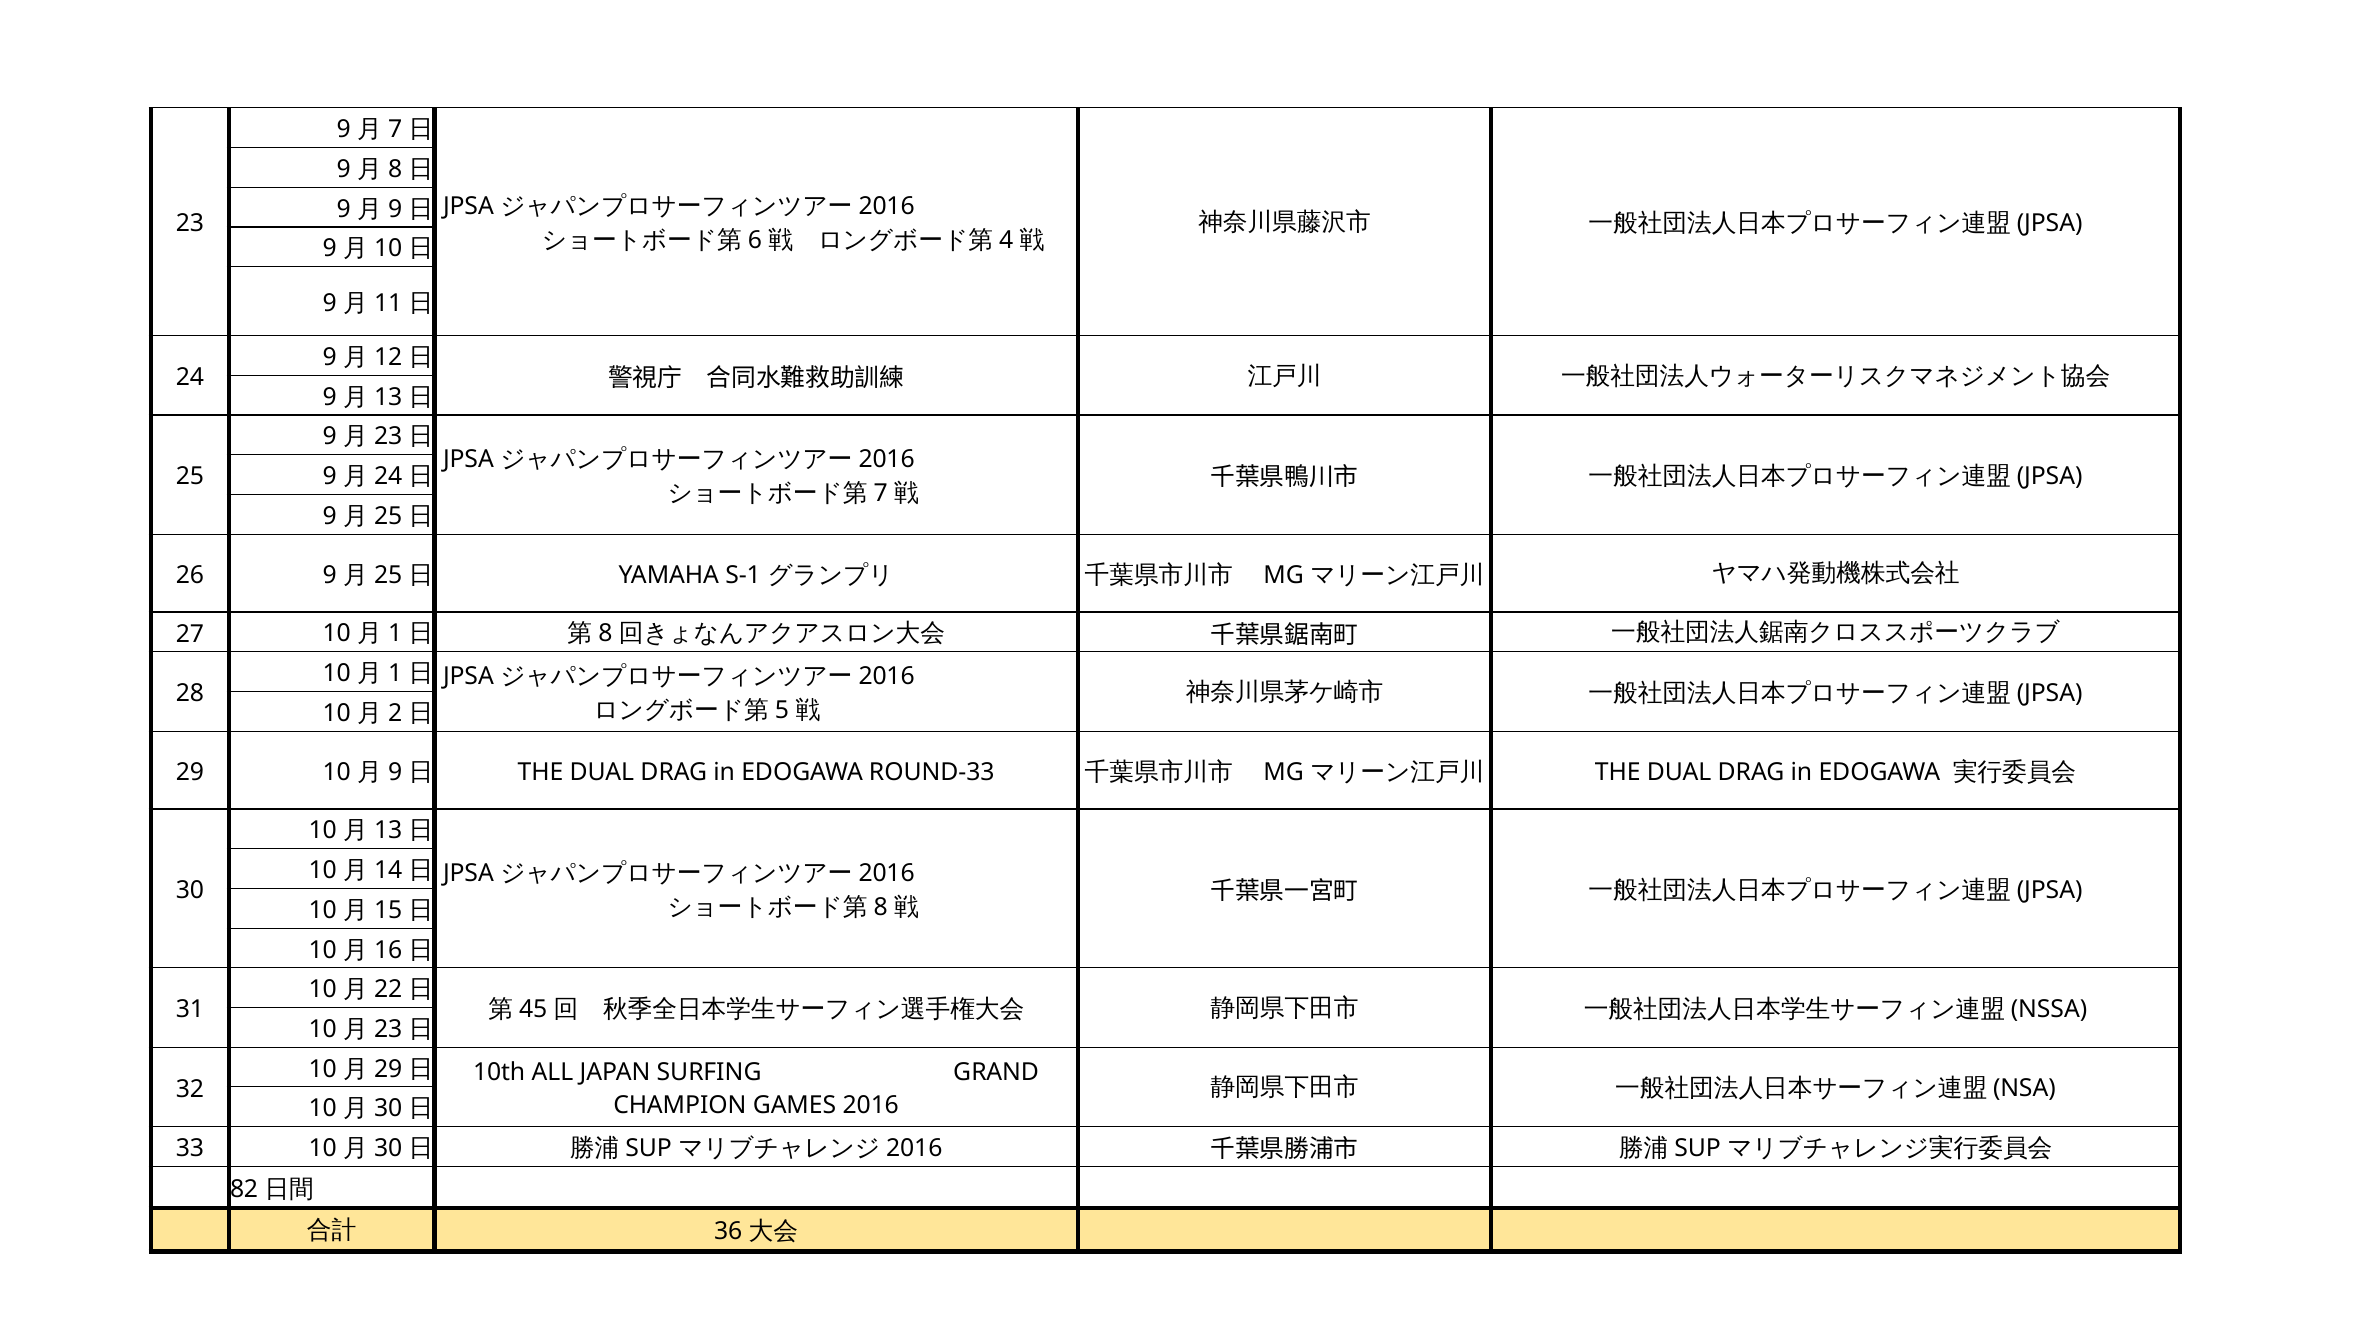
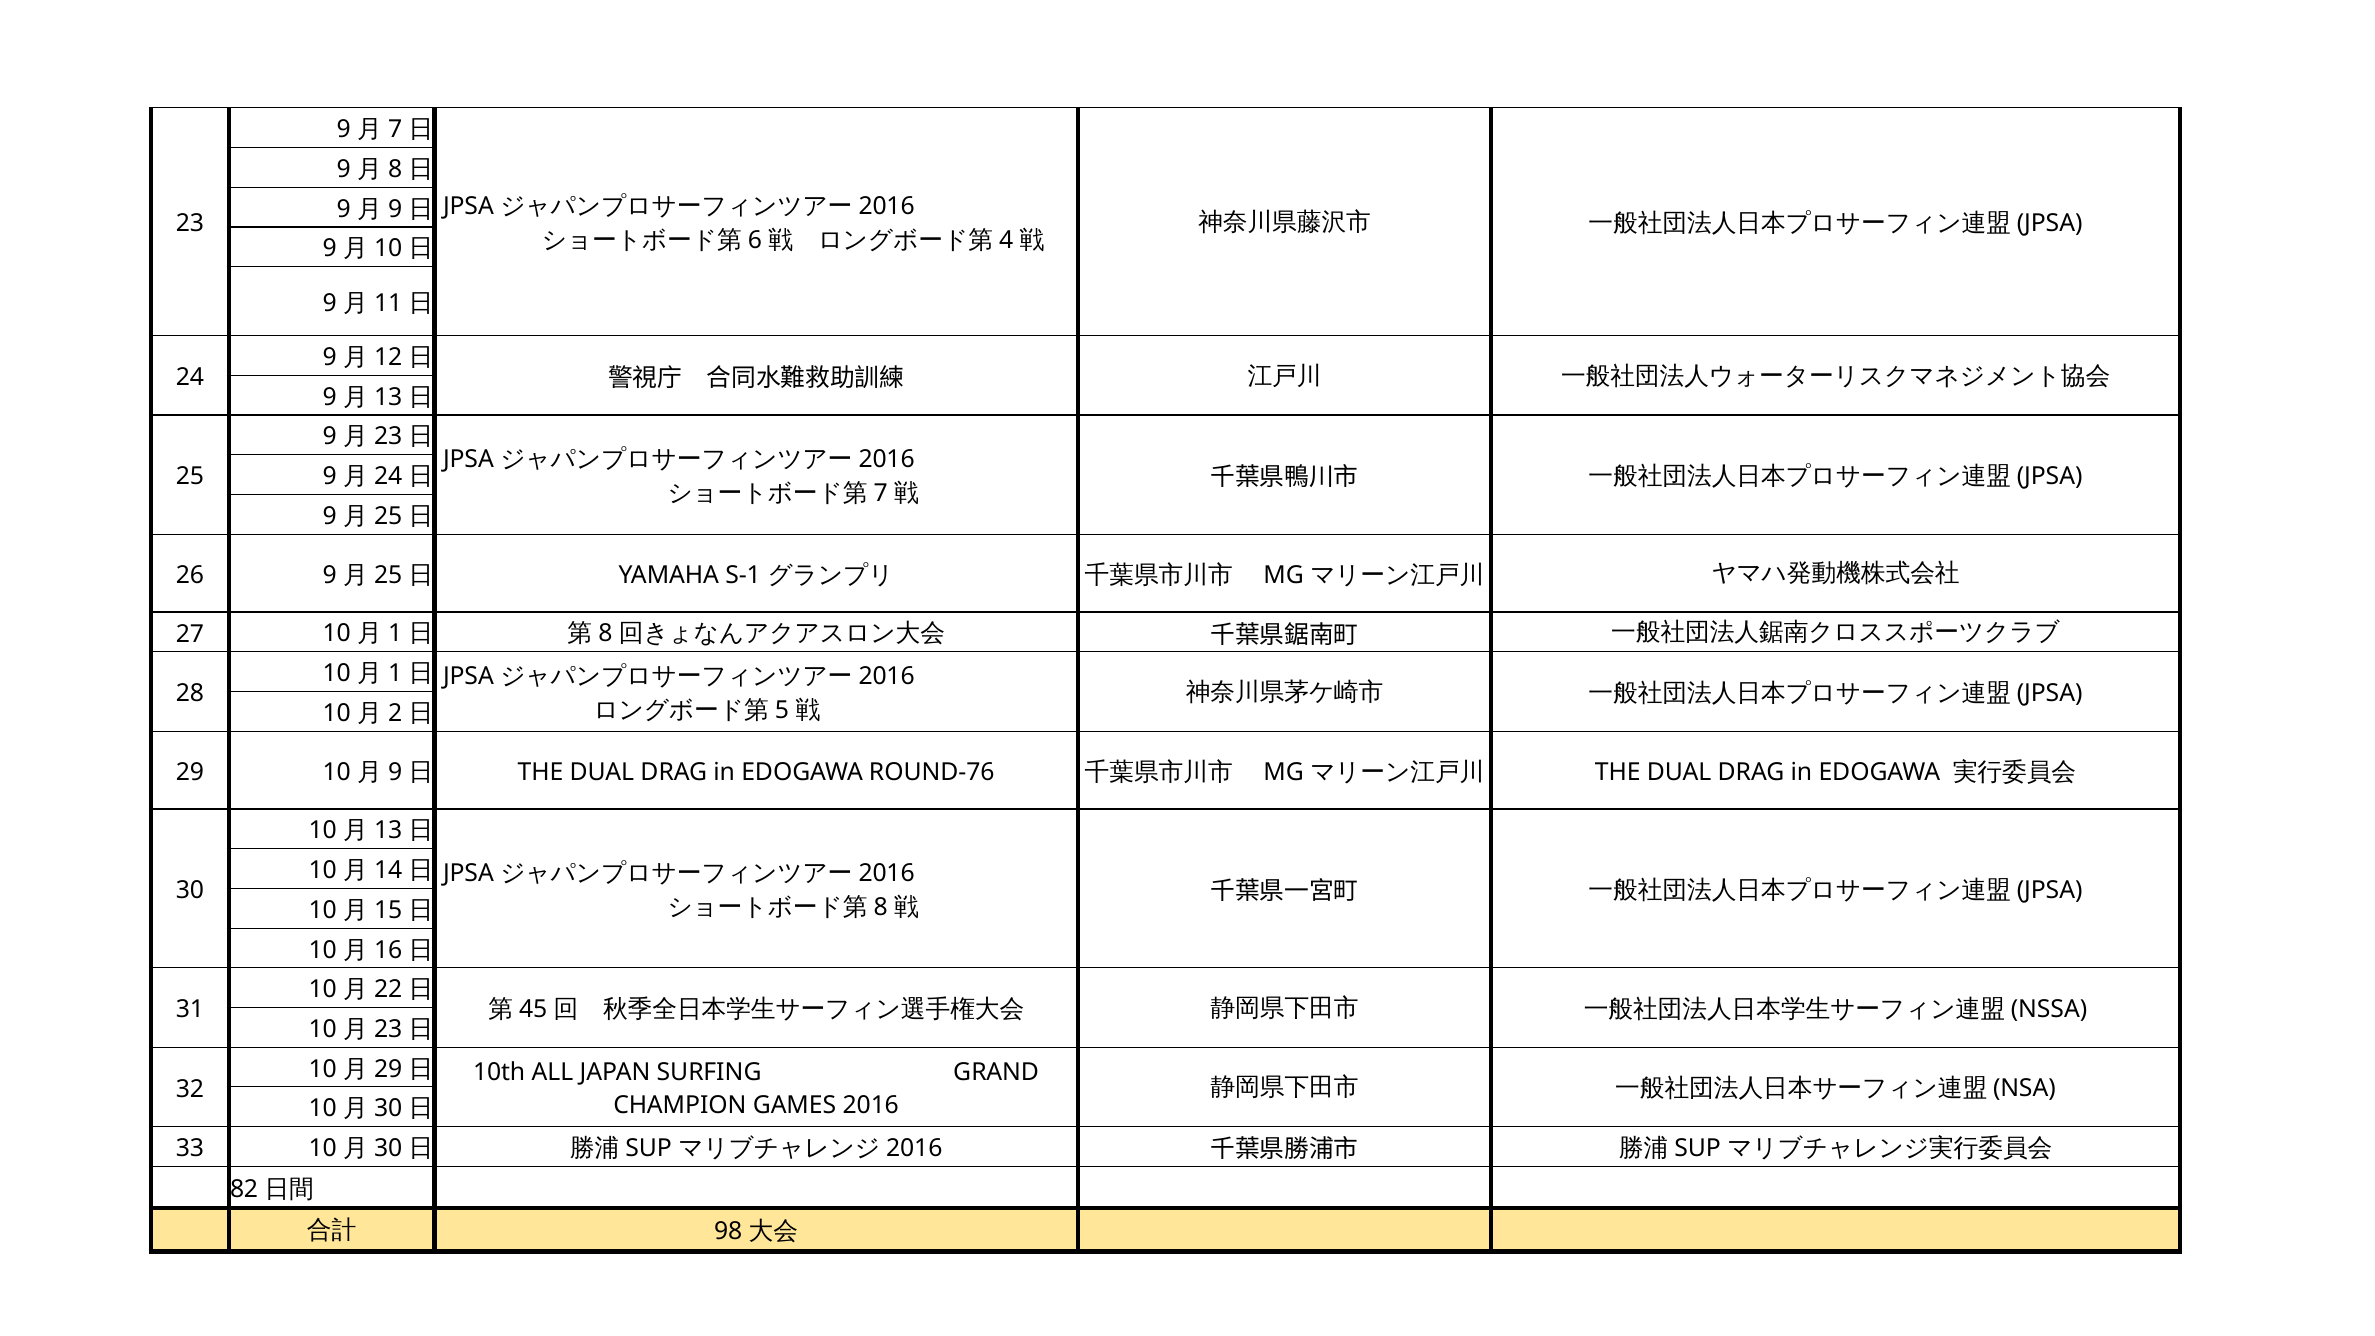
ROUND-33: ROUND-33 -> ROUND-76
36: 36 -> 98
